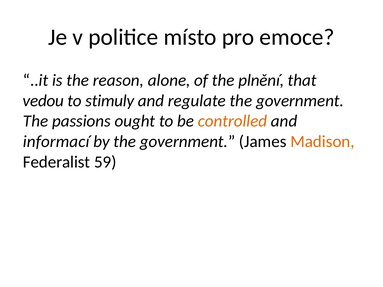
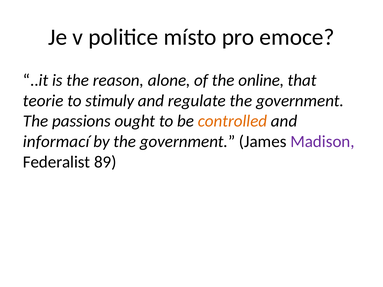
plnění: plnění -> online
vedou: vedou -> teorie
Madison colour: orange -> purple
59: 59 -> 89
